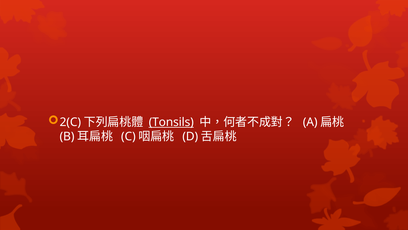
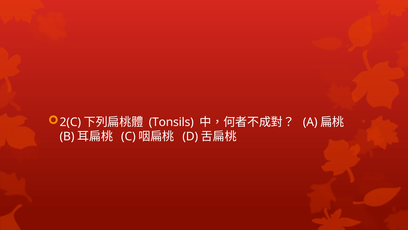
Tonsils underline: present -> none
